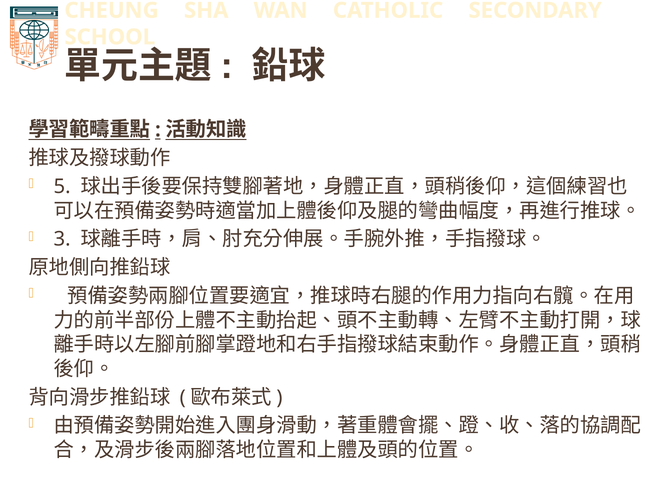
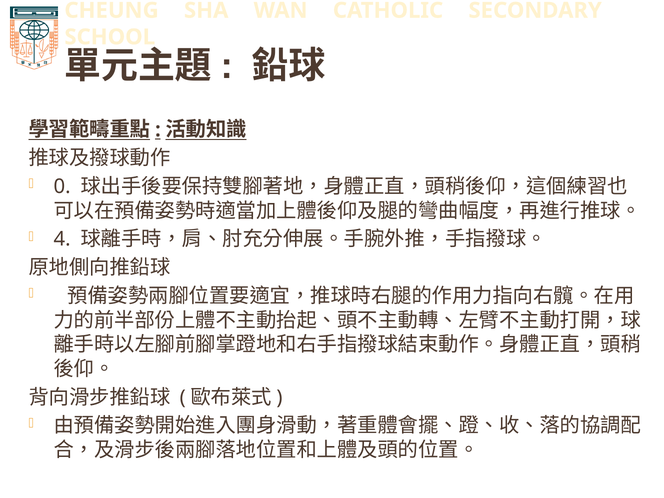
5: 5 -> 0
3: 3 -> 4
